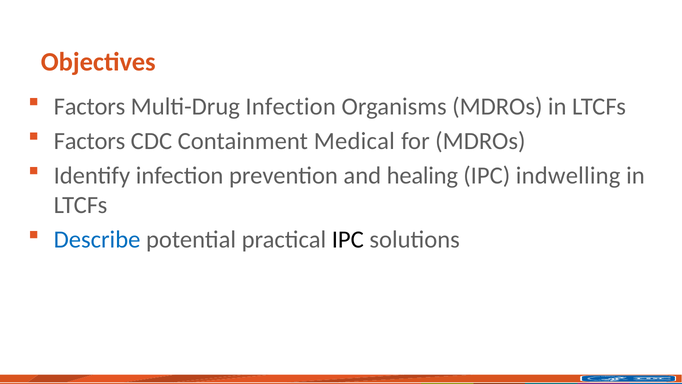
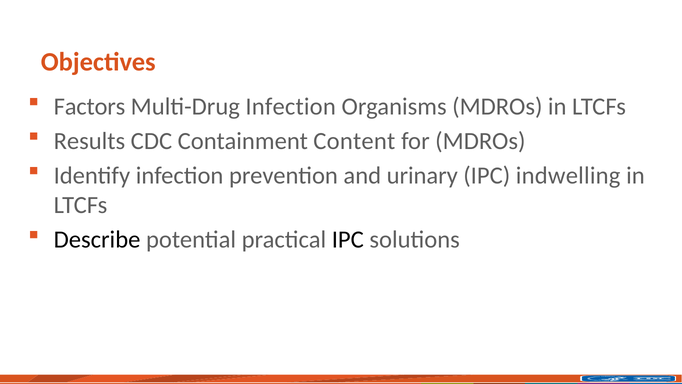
Factors at (89, 141): Factors -> Results
Medical: Medical -> Content
healing: healing -> urinary
Describe colour: blue -> black
